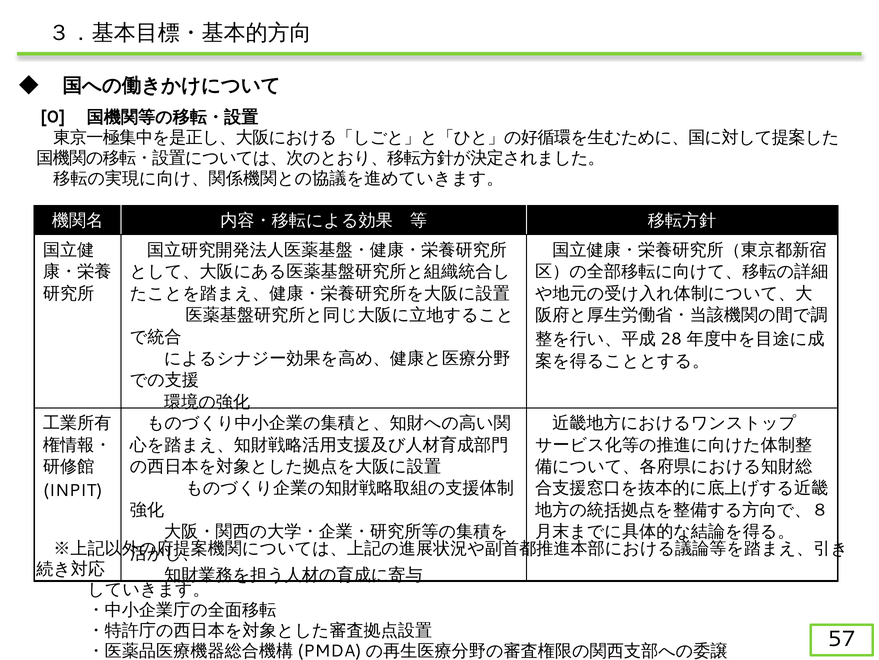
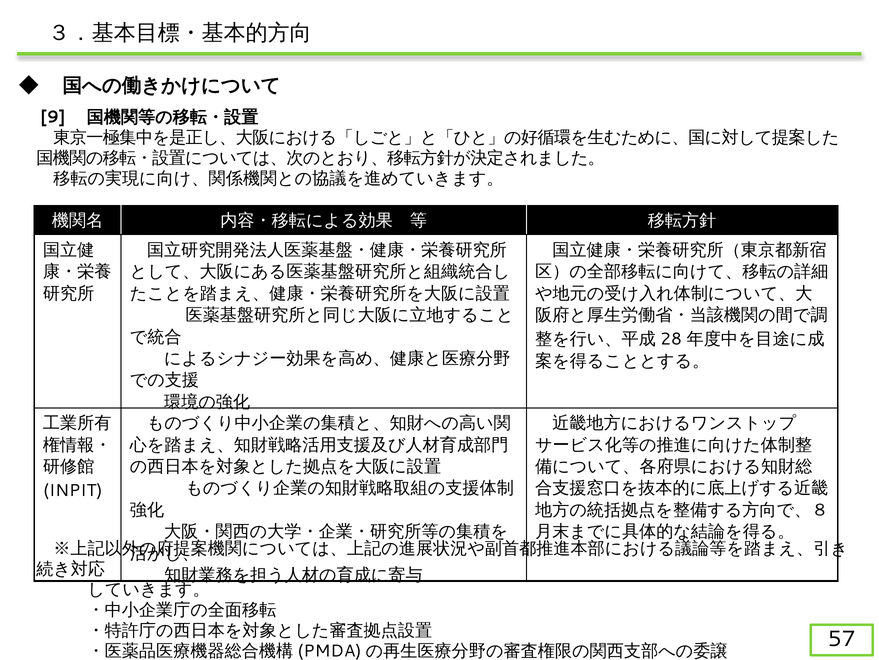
0: 0 -> 9
